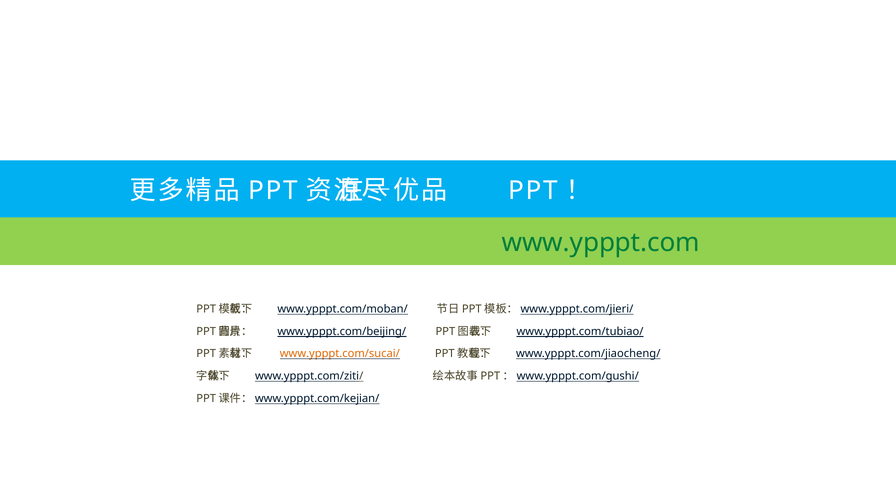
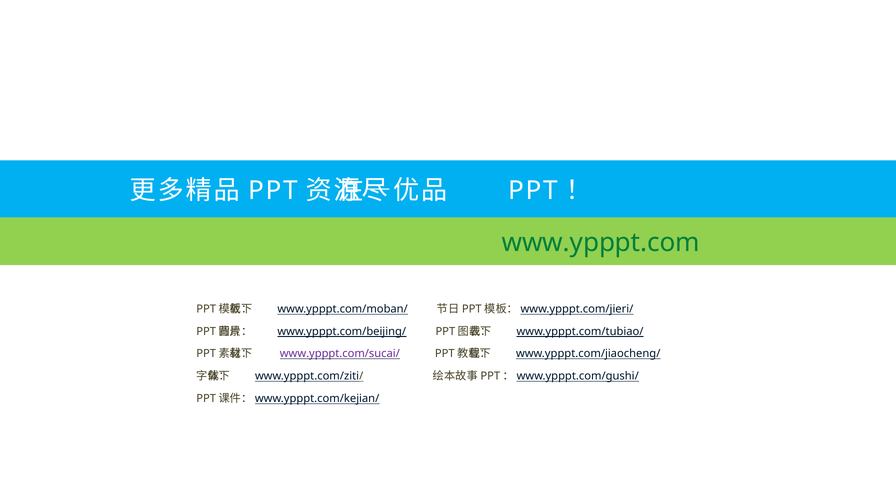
www.ypppt.com/sucai/ colour: orange -> purple
